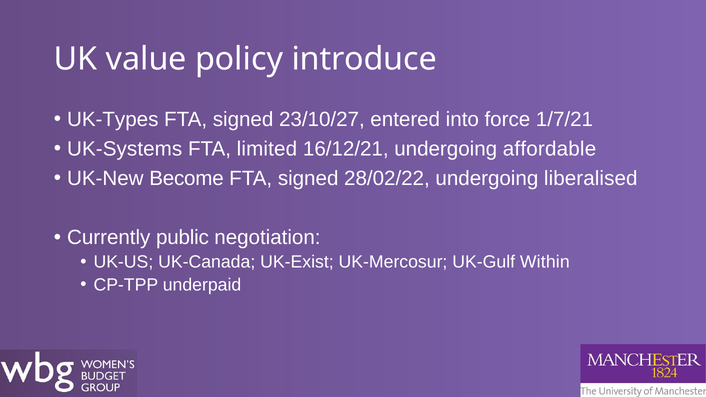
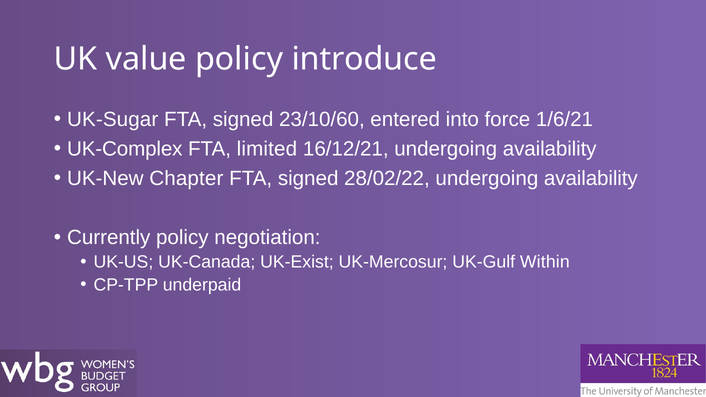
UK-Types: UK-Types -> UK-Sugar
23/10/27: 23/10/27 -> 23/10/60
1/7/21: 1/7/21 -> 1/6/21
UK-Systems: UK-Systems -> UK-Complex
16/12/21 undergoing affordable: affordable -> availability
Become: Become -> Chapter
28/02/22 undergoing liberalised: liberalised -> availability
Currently public: public -> policy
